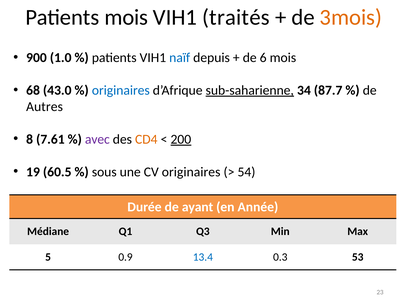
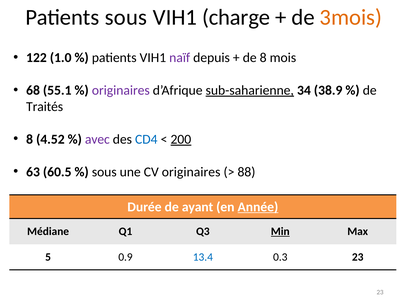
Patients mois: mois -> sous
traités: traités -> charge
900: 900 -> 122
naïf colour: blue -> purple
de 6: 6 -> 8
43.0: 43.0 -> 55.1
originaires at (121, 90) colour: blue -> purple
87.7: 87.7 -> 38.9
Autres: Autres -> Traités
7.61: 7.61 -> 4.52
CD4 colour: orange -> blue
19: 19 -> 63
54: 54 -> 88
Année underline: none -> present
Min underline: none -> present
0.3 53: 53 -> 23
